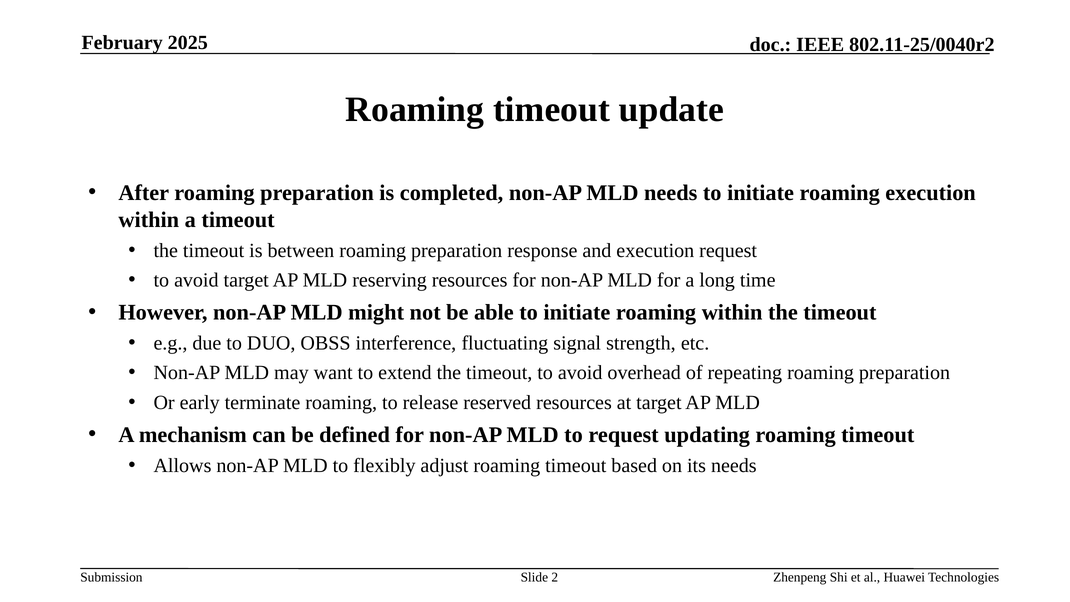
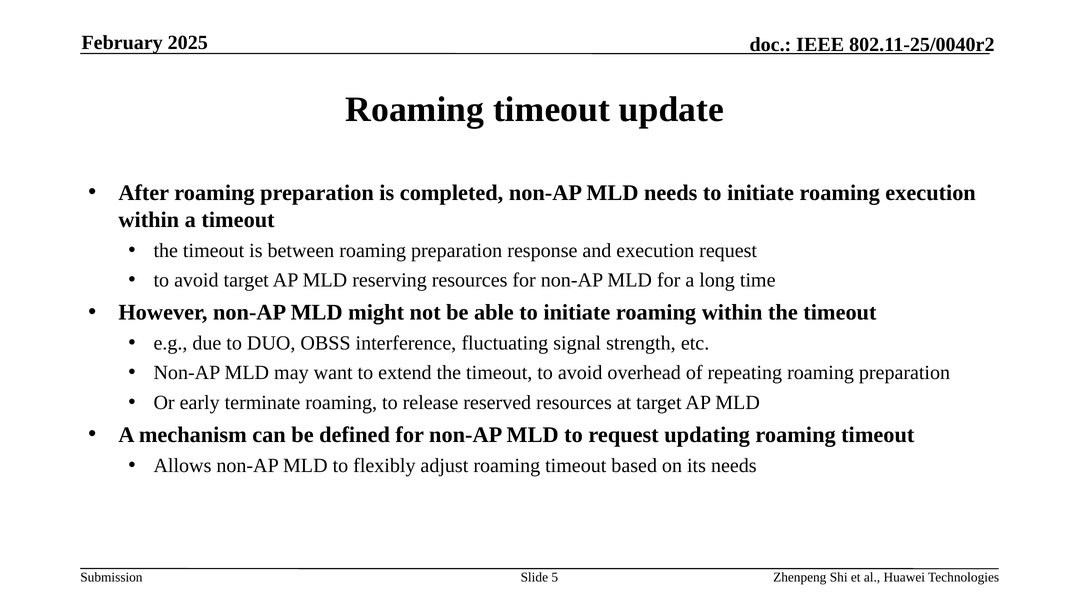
2: 2 -> 5
